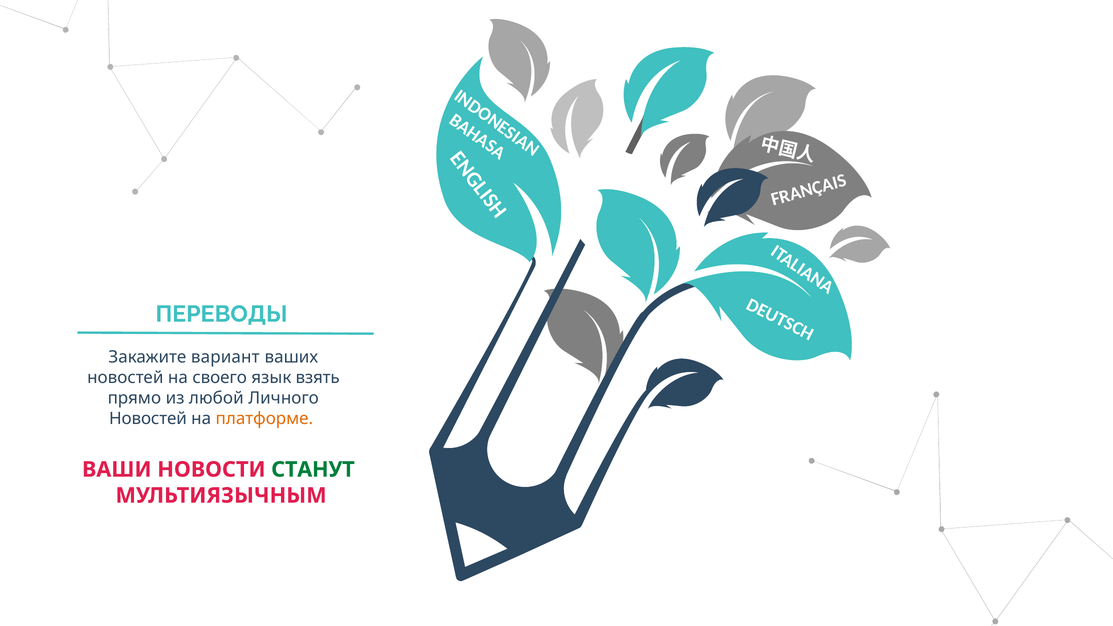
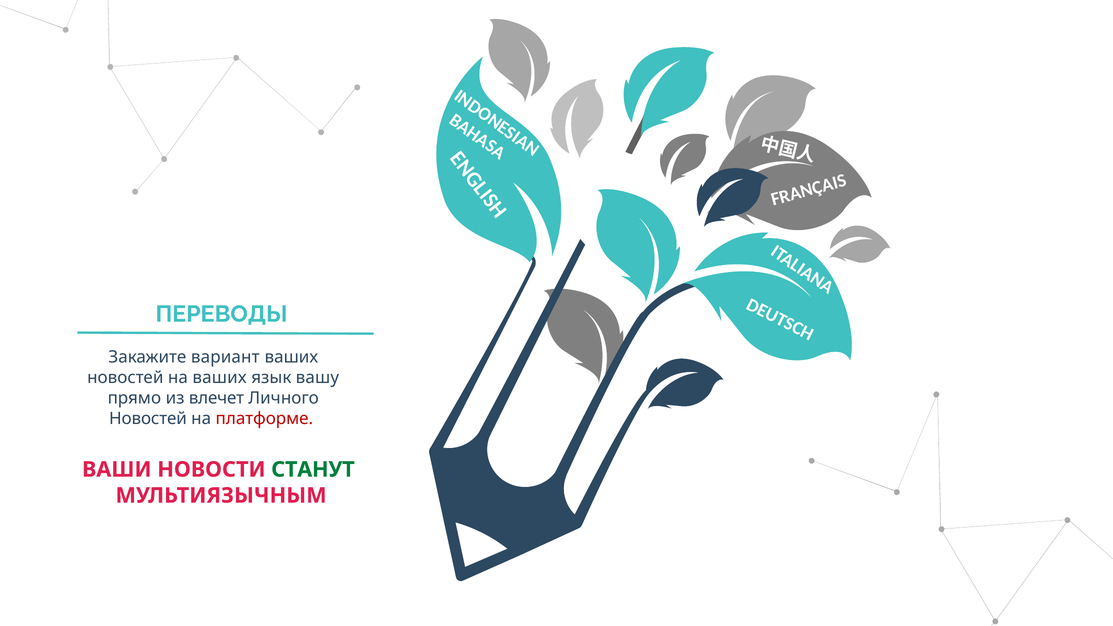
на своего: своего -> ваших
взять: взять -> вашу
любой: любой -> влечет
платформе colour: orange -> red
